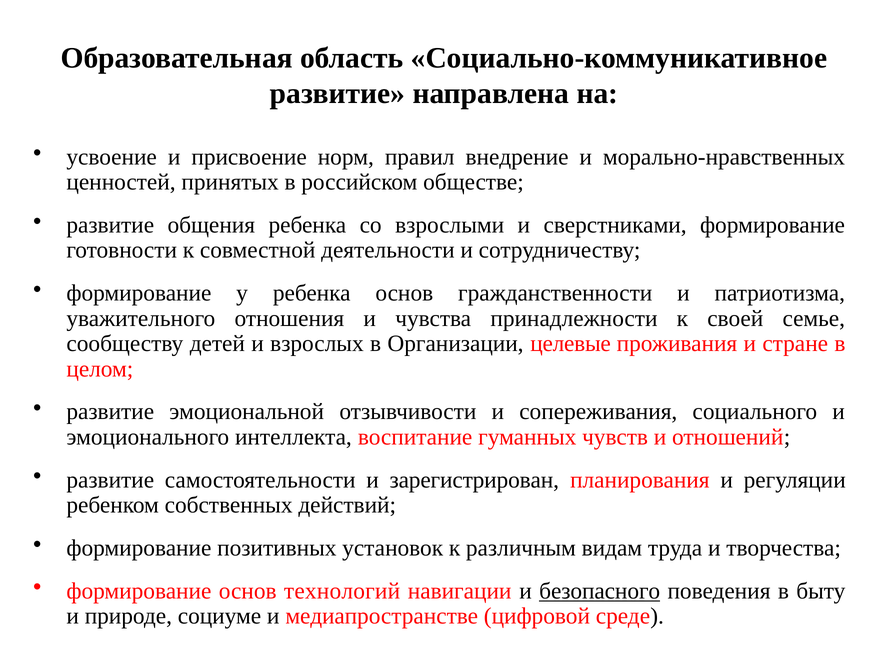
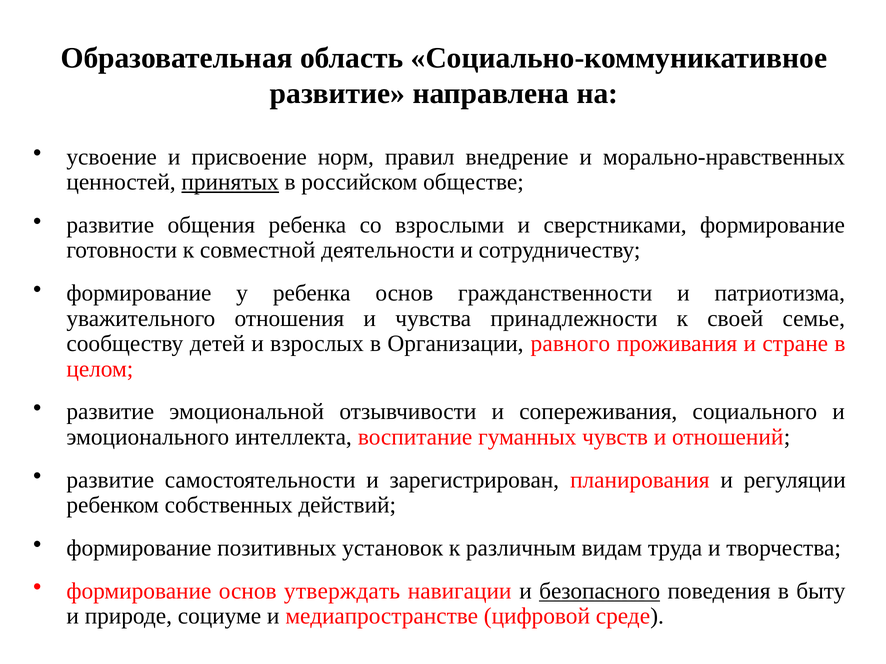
принятых underline: none -> present
целевые: целевые -> равного
технологий: технологий -> утверждать
